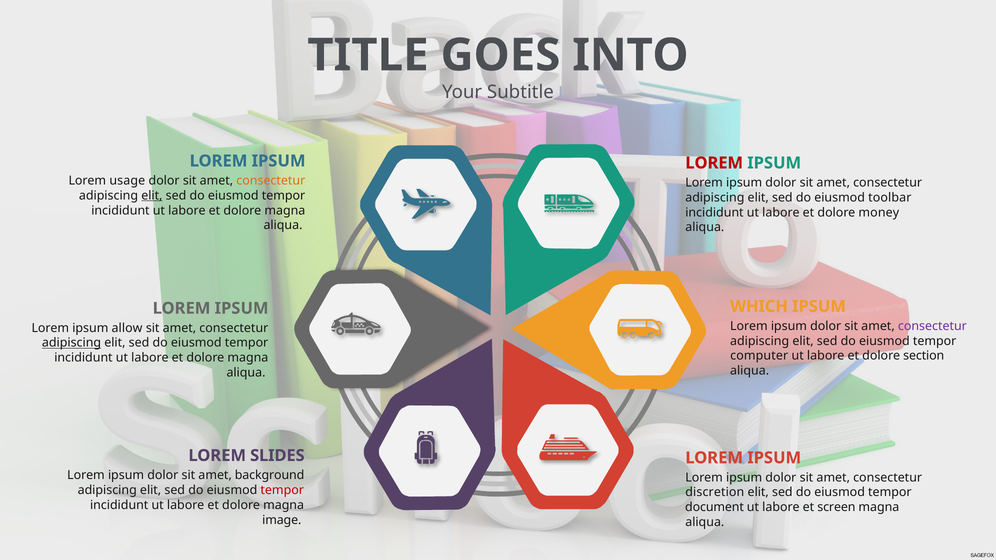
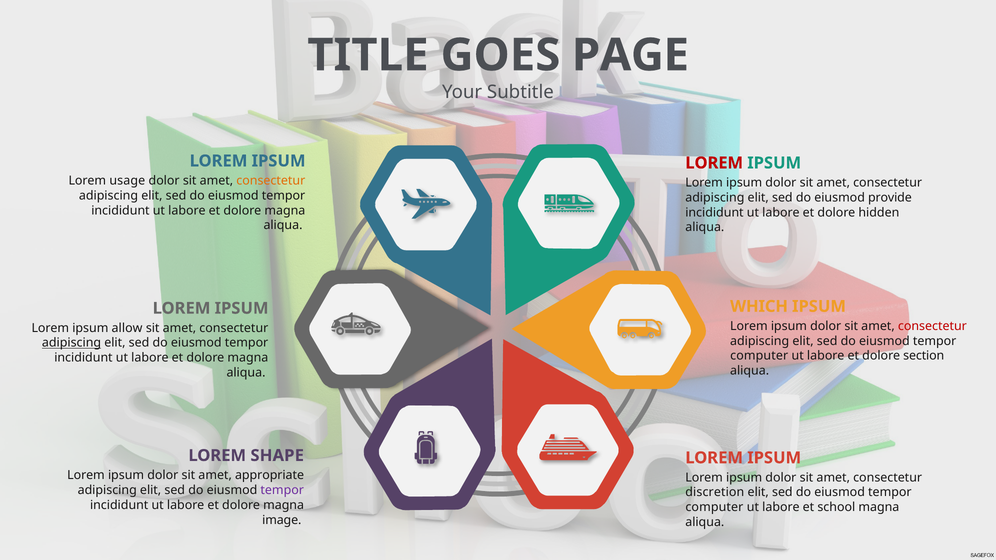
INTO: INTO -> PAGE
elit at (152, 196) underline: present -> none
toolbar: toolbar -> provide
money: money -> hidden
consectetur at (932, 326) colour: purple -> red
SLIDES: SLIDES -> SHAPE
background: background -> appropriate
tempor at (282, 490) colour: red -> purple
document at (715, 507): document -> computer
screen: screen -> school
